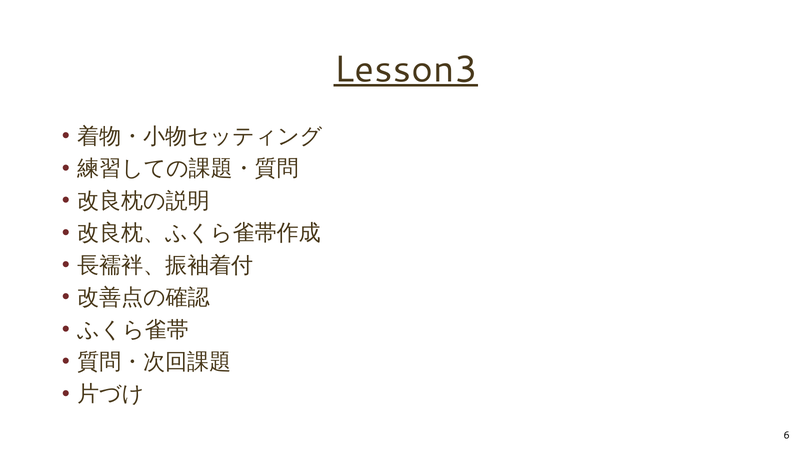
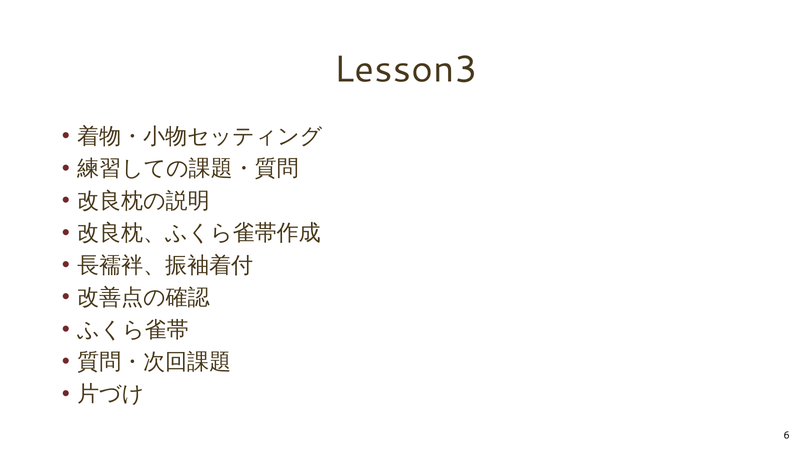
Lesson3 underline: present -> none
